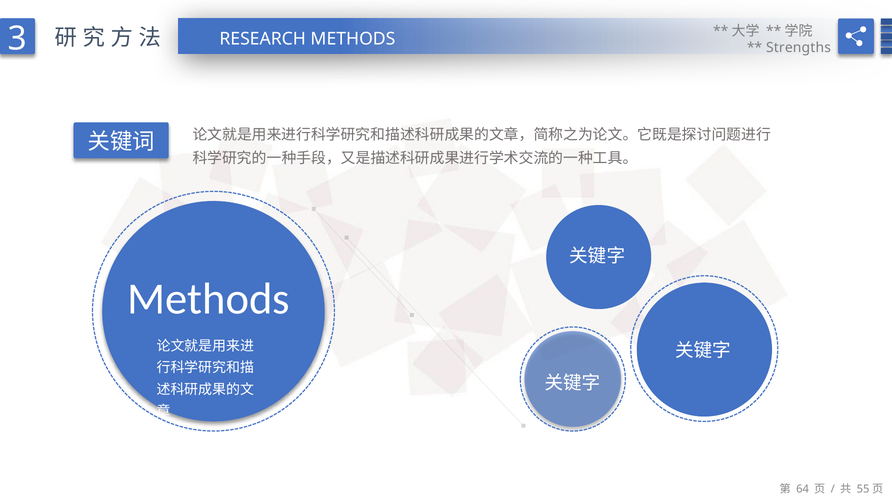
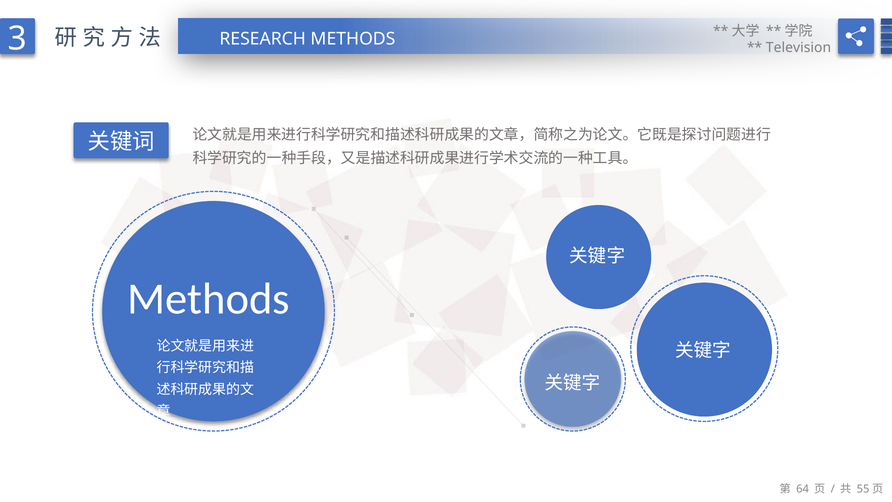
Strengths: Strengths -> Television
